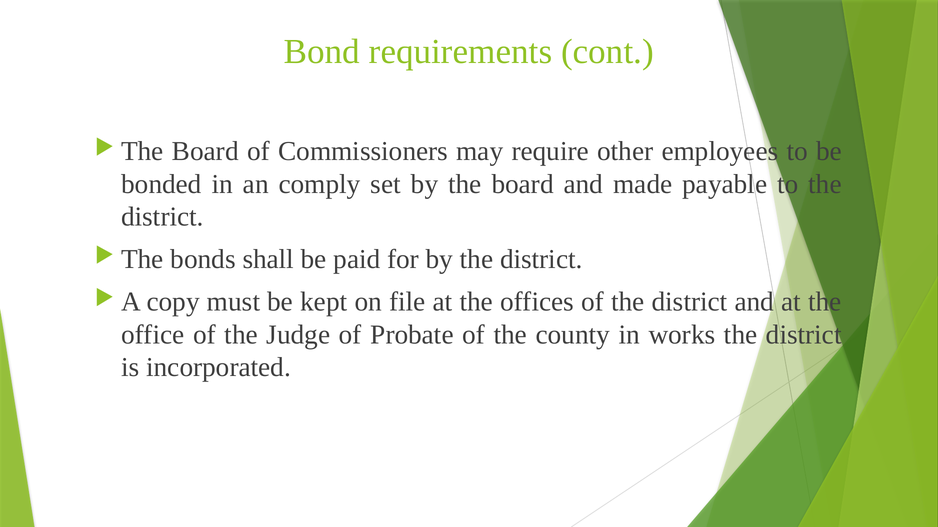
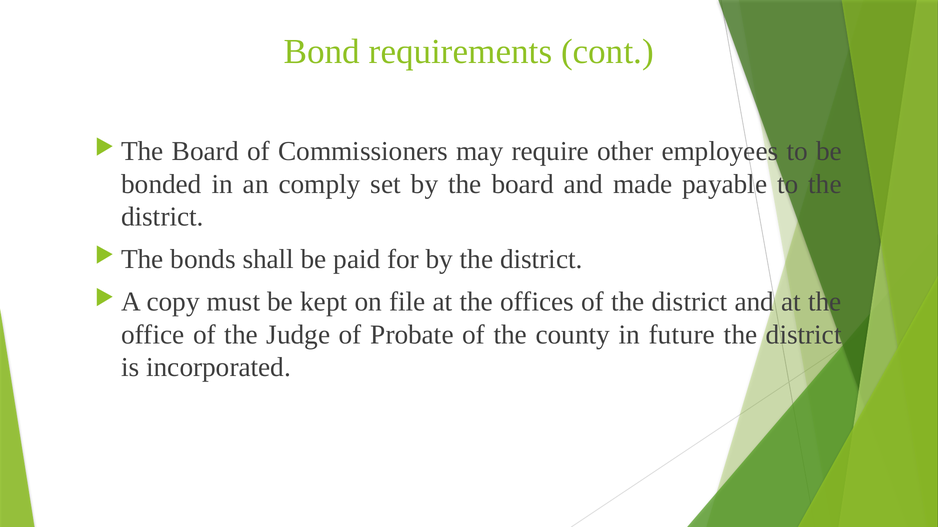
works: works -> future
